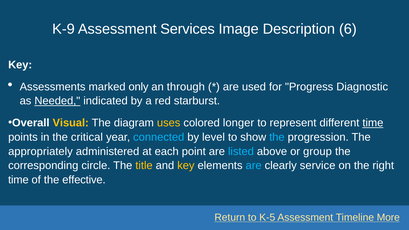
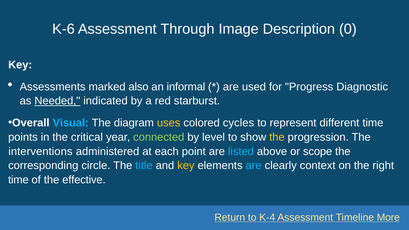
K-9: K-9 -> K-6
Services: Services -> Through
6: 6 -> 0
only: only -> also
through: through -> informal
Visual colour: yellow -> light blue
longer: longer -> cycles
time at (373, 123) underline: present -> none
connected colour: light blue -> light green
the at (277, 137) colour: light blue -> yellow
appropriately: appropriately -> interventions
group: group -> scope
title colour: yellow -> light blue
service: service -> context
K-5: K-5 -> K-4
